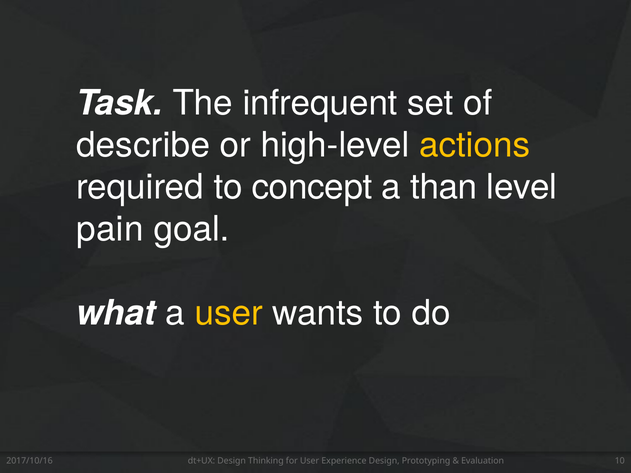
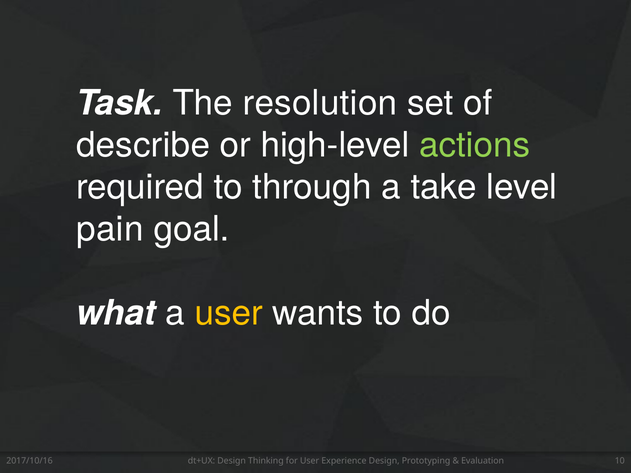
infrequent: infrequent -> resolution
actions colour: yellow -> light green
concept: concept -> through
than: than -> take
